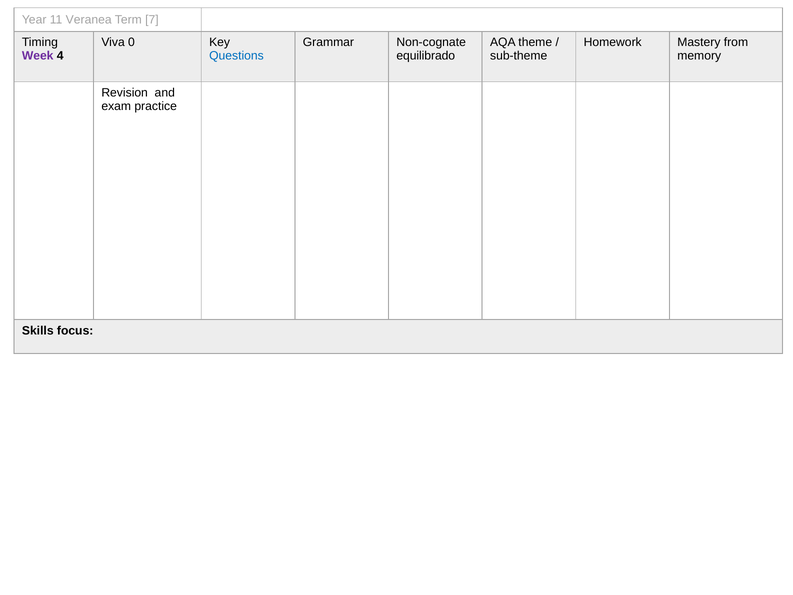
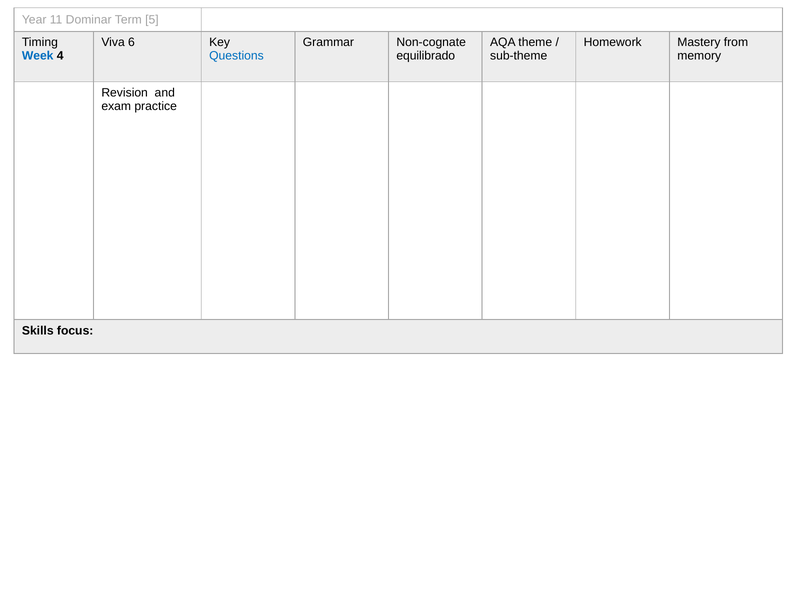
Veranea: Veranea -> Dominar
7: 7 -> 5
0: 0 -> 6
Week colour: purple -> blue
